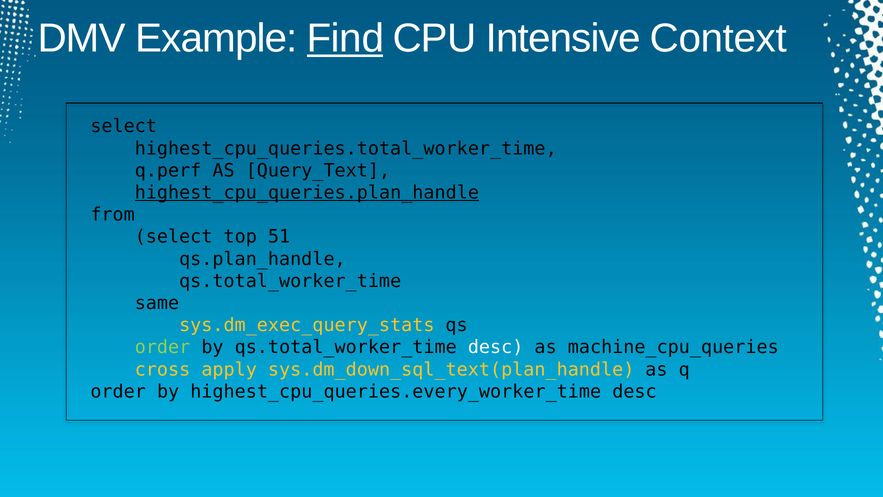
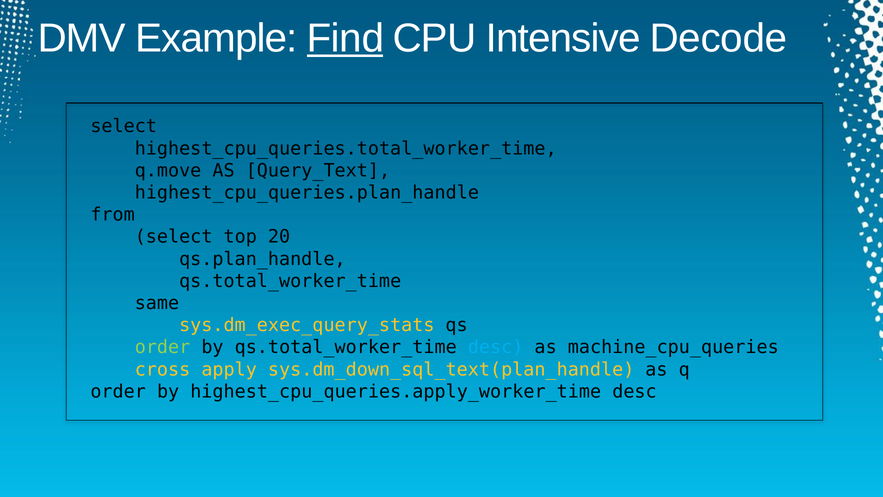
Context: Context -> Decode
q.perf: q.perf -> q.move
highest_cpu_queries.plan_handle underline: present -> none
51: 51 -> 20
desc at (496, 347) colour: white -> light blue
highest_cpu_queries.every_worker_time: highest_cpu_queries.every_worker_time -> highest_cpu_queries.apply_worker_time
